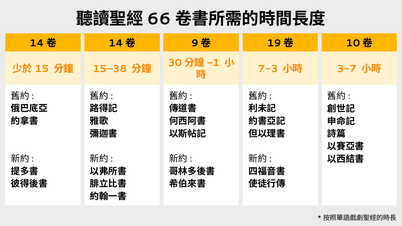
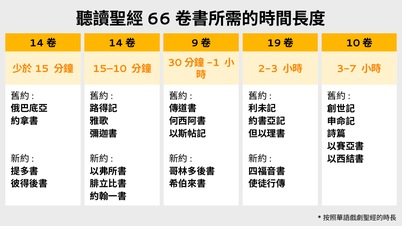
15–38: 15–38 -> 15–10
7-3: 7-3 -> 2-3
